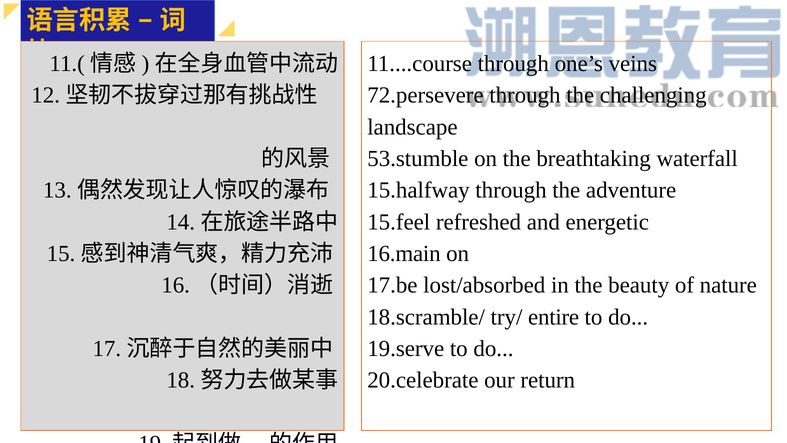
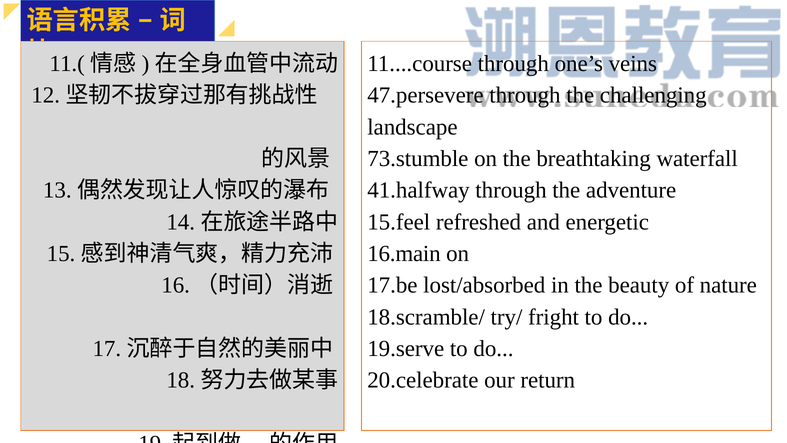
72.persevere: 72.persevere -> 47.persevere
53.stumble: 53.stumble -> 73.stumble
15.halfway: 15.halfway -> 41.halfway
entire: entire -> fright
